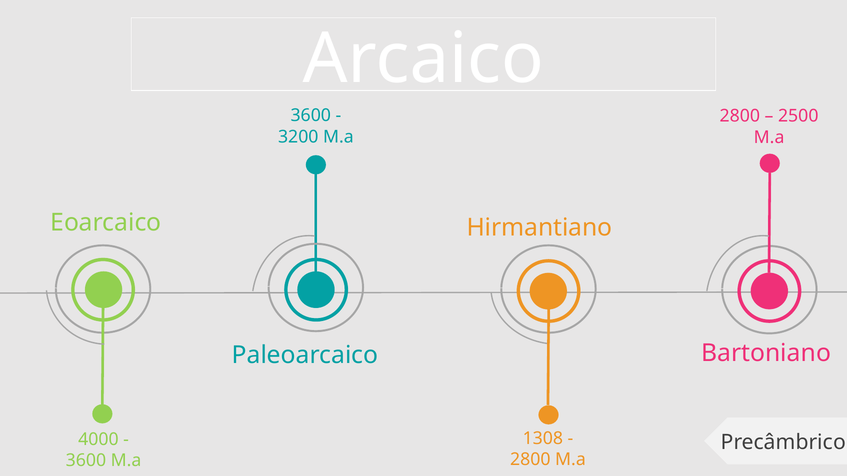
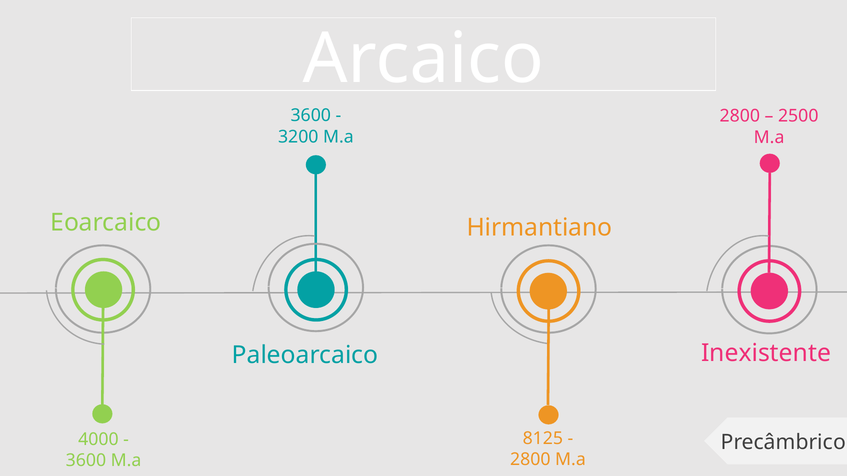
Bartoniano: Bartoniano -> Inexistente
1308: 1308 -> 8125
